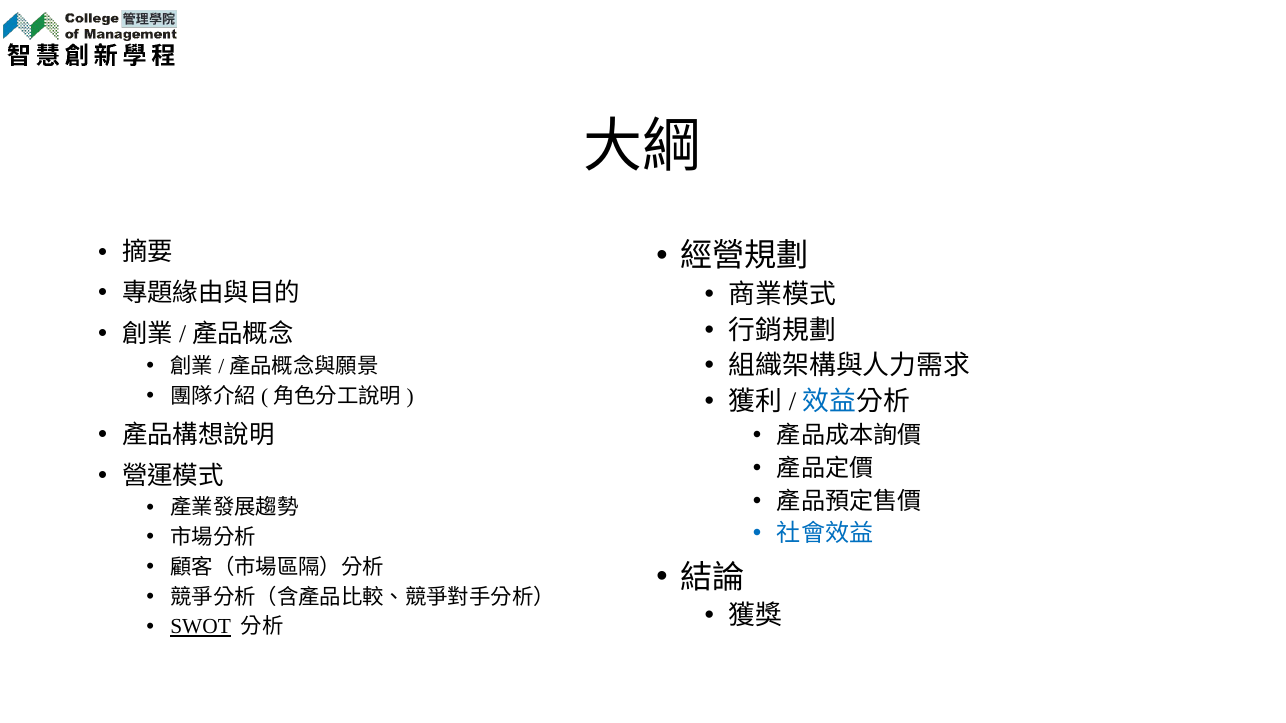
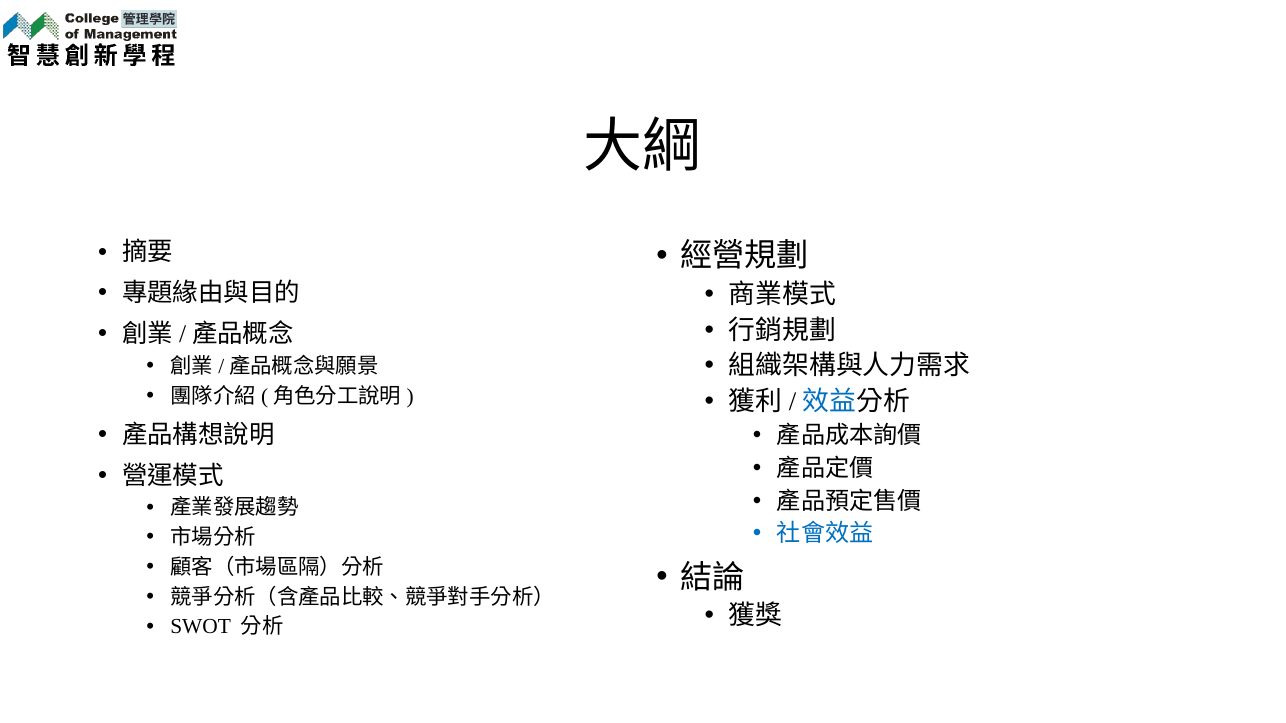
SWOT underline: present -> none
